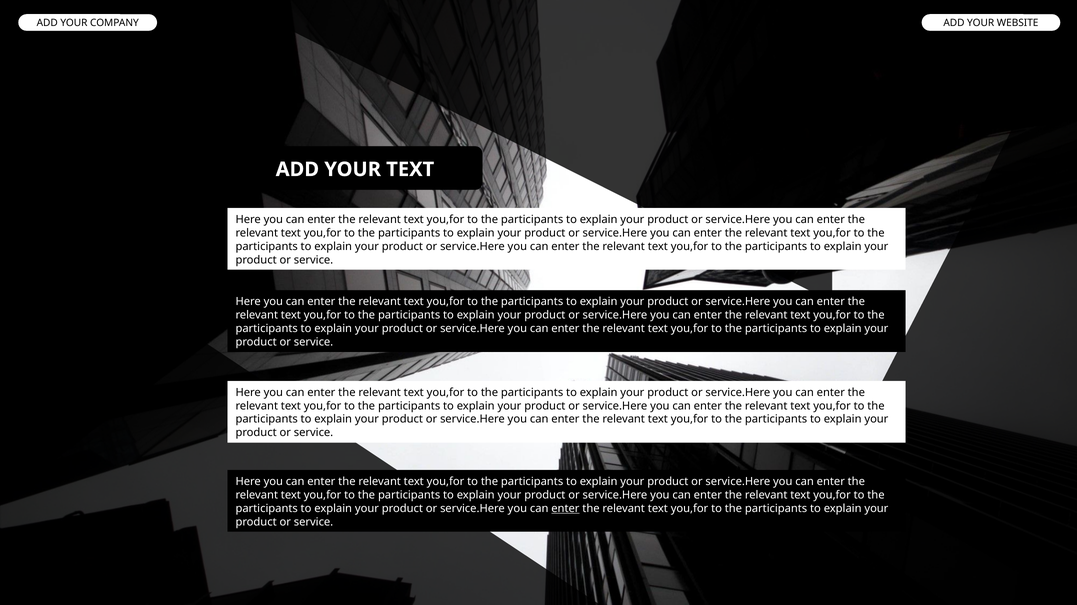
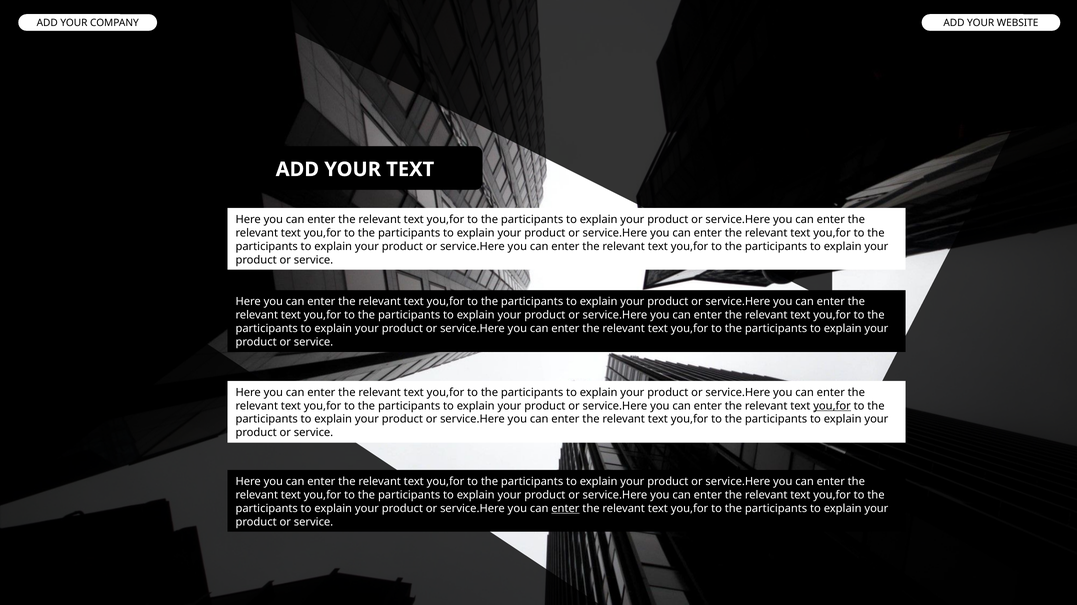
you,for at (832, 406) underline: none -> present
